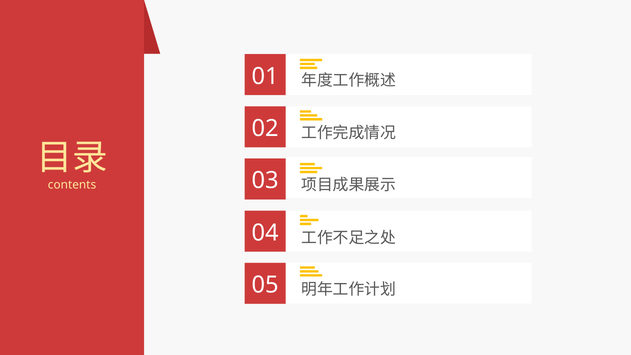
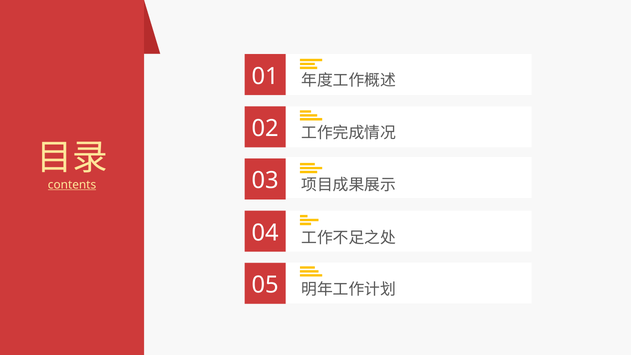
contents underline: none -> present
